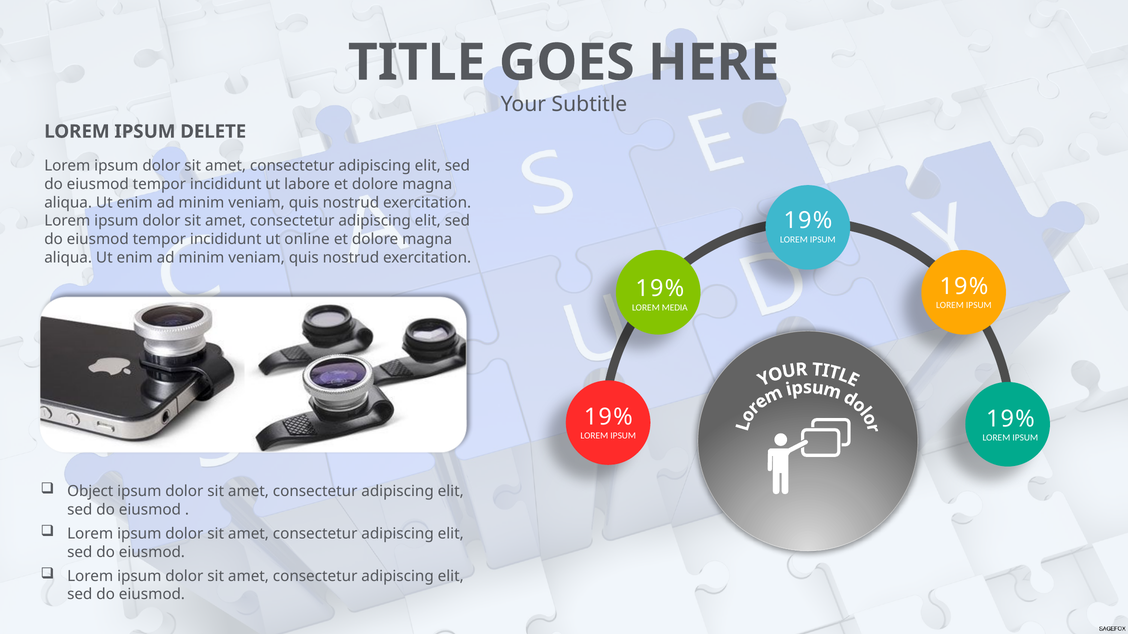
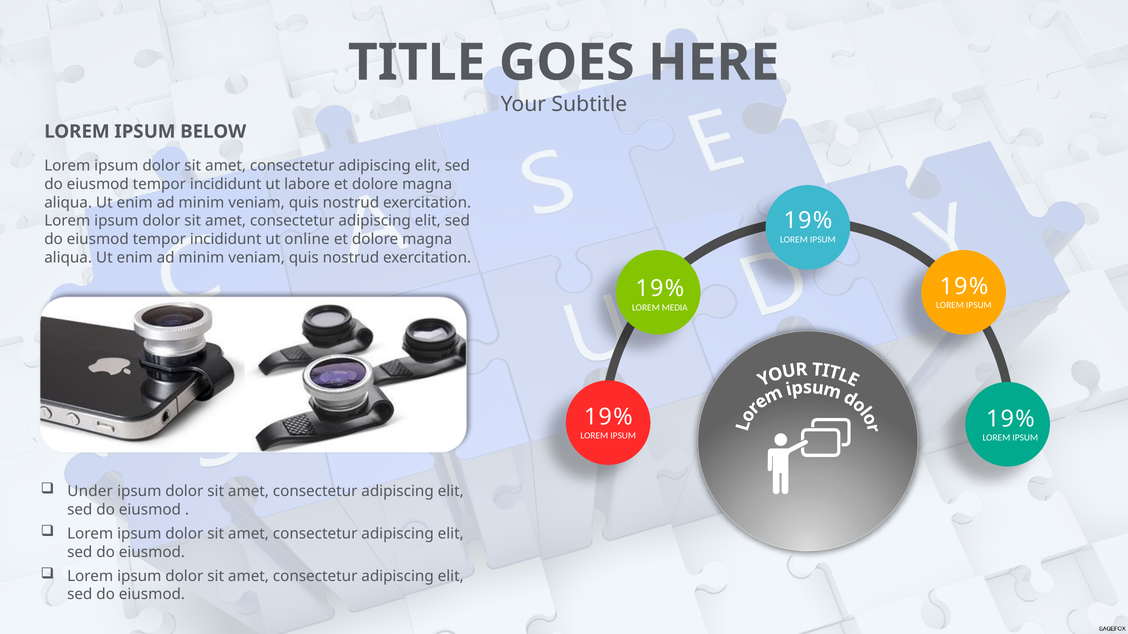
DELETE: DELETE -> BELOW
Object: Object -> Under
